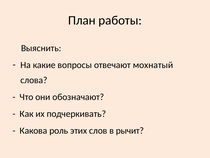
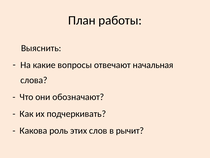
мохнатый: мохнатый -> начальная
